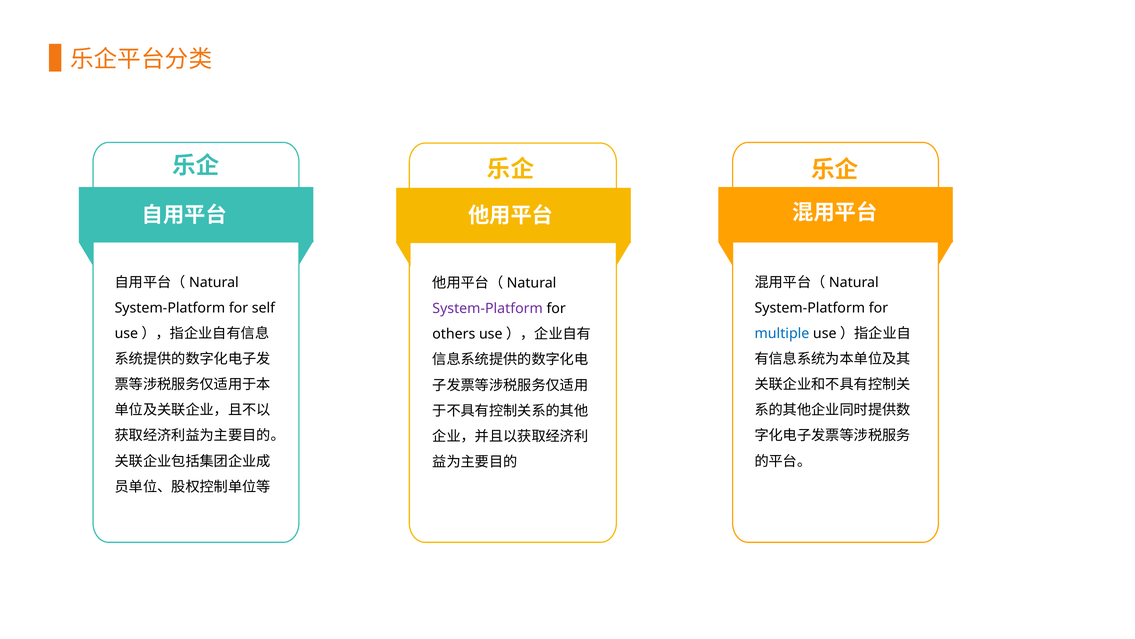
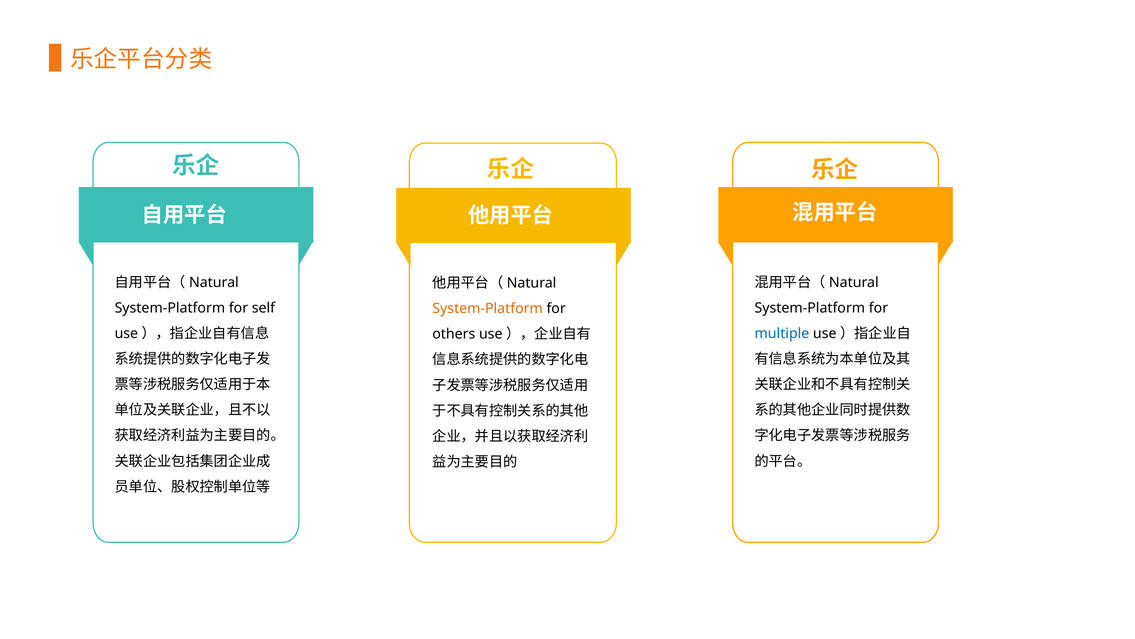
System-Platform at (488, 308) colour: purple -> orange
